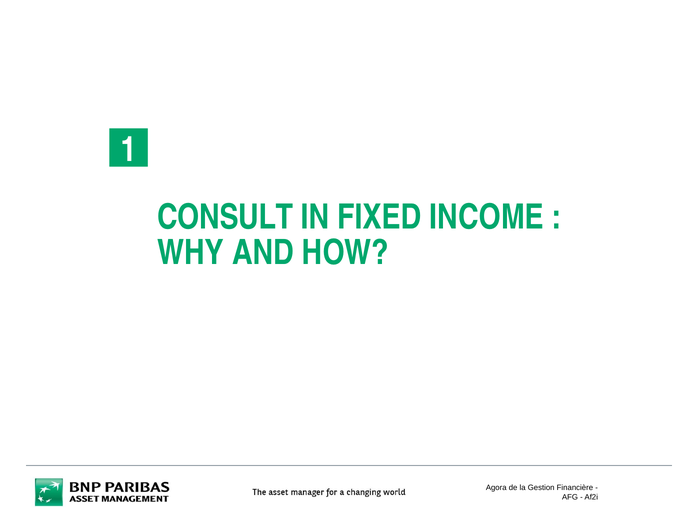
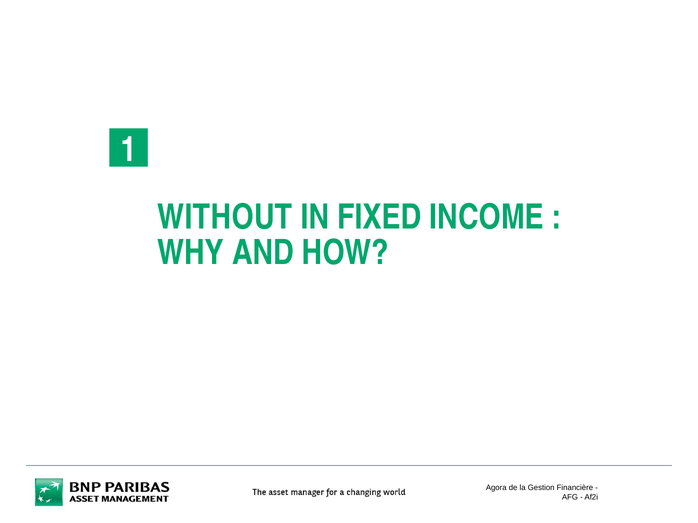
CONSULT: CONSULT -> WITHOUT
